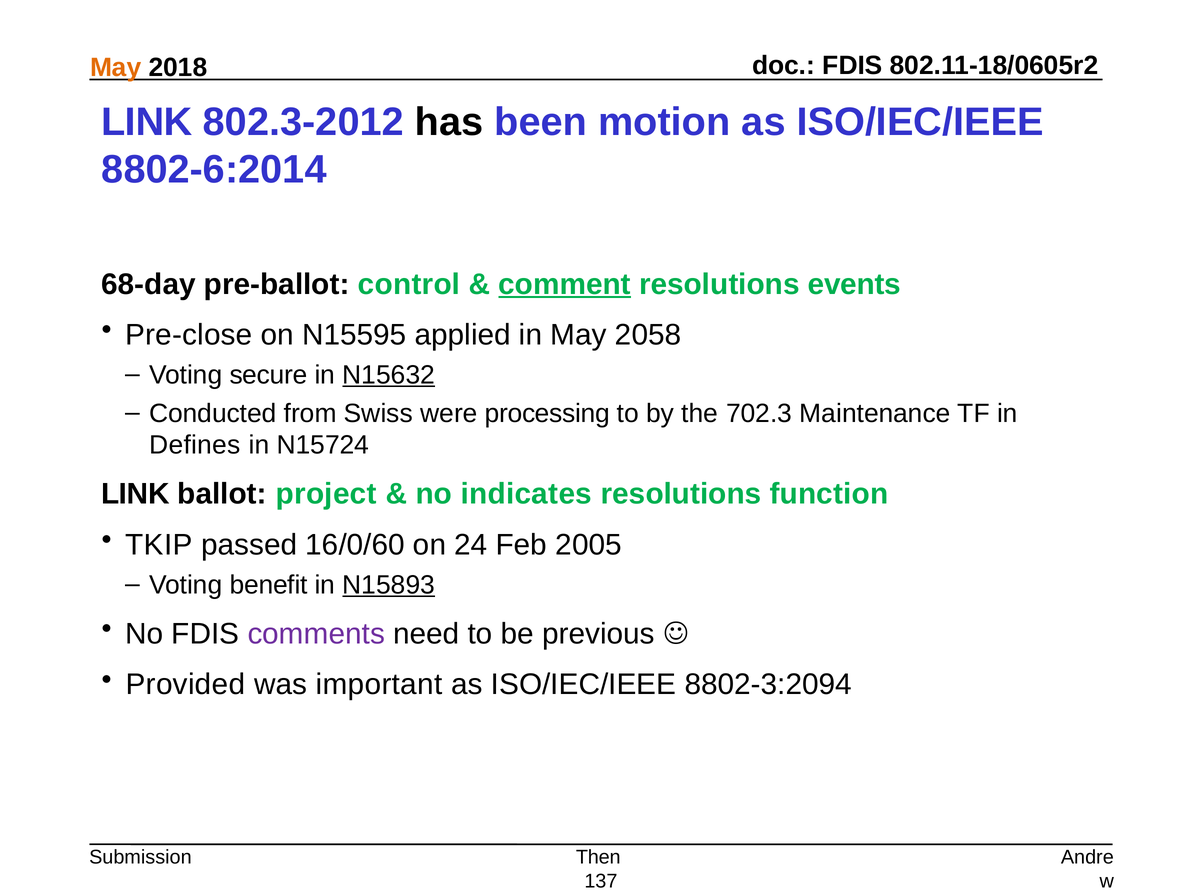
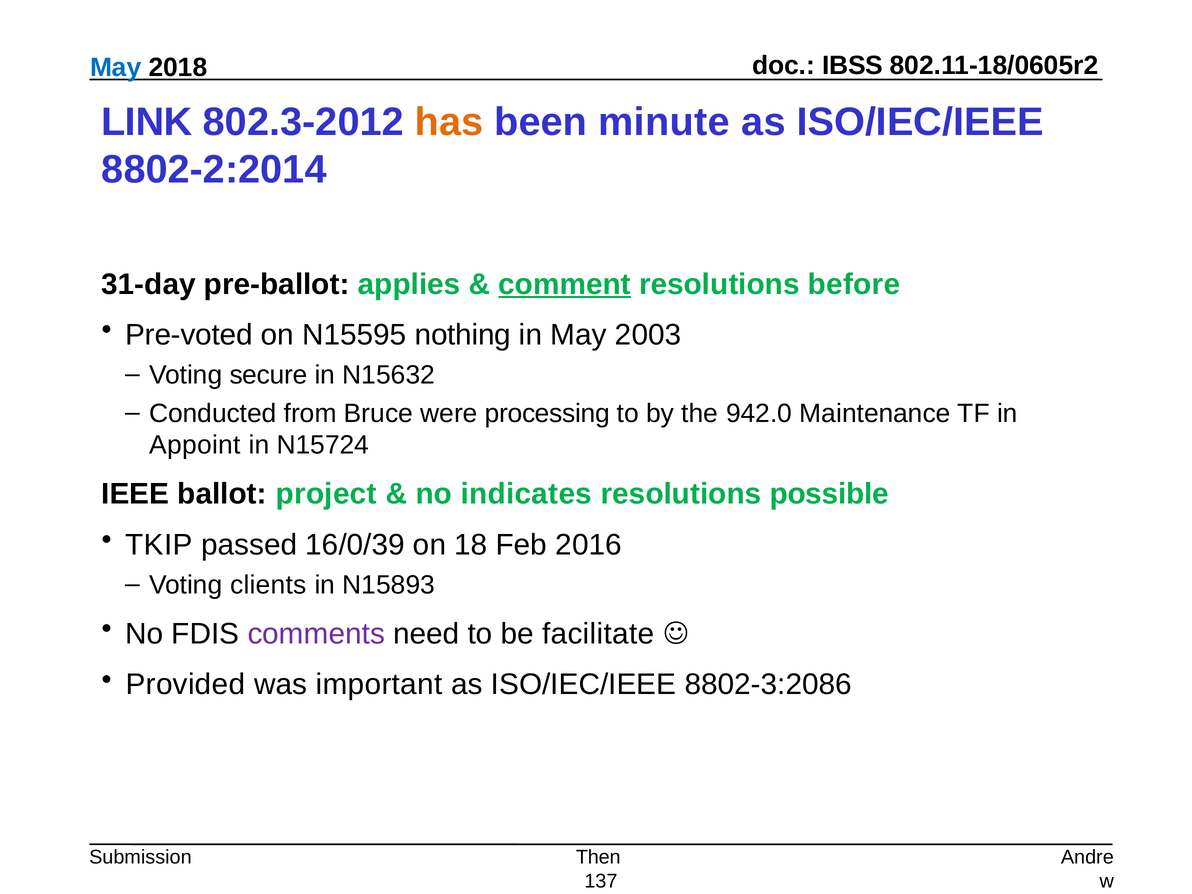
FDIS at (852, 65): FDIS -> IBSS
May at (116, 68) colour: orange -> blue
has colour: black -> orange
motion: motion -> minute
8802-6:2014: 8802-6:2014 -> 8802-2:2014
68-day: 68-day -> 31-day
control: control -> applies
events: events -> before
Pre-close: Pre-close -> Pre-voted
applied: applied -> nothing
2058: 2058 -> 2003
N15632 underline: present -> none
Swiss: Swiss -> Bruce
702.3: 702.3 -> 942.0
Defines: Defines -> Appoint
LINK at (135, 494): LINK -> IEEE
function: function -> possible
16/0/60: 16/0/60 -> 16/0/39
24: 24 -> 18
2005: 2005 -> 2016
benefit: benefit -> clients
N15893 underline: present -> none
previous: previous -> facilitate
8802-3:2094: 8802-3:2094 -> 8802-3:2086
